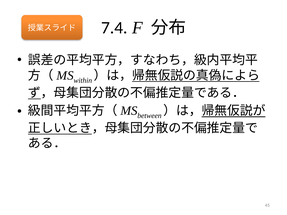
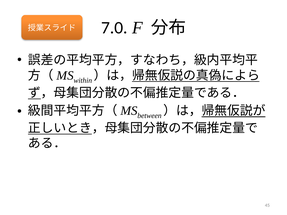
7.4: 7.4 -> 7.0
